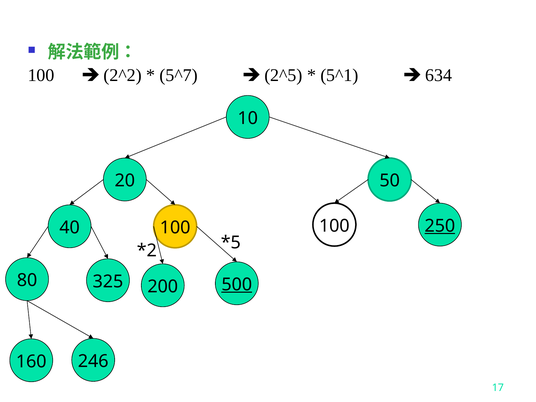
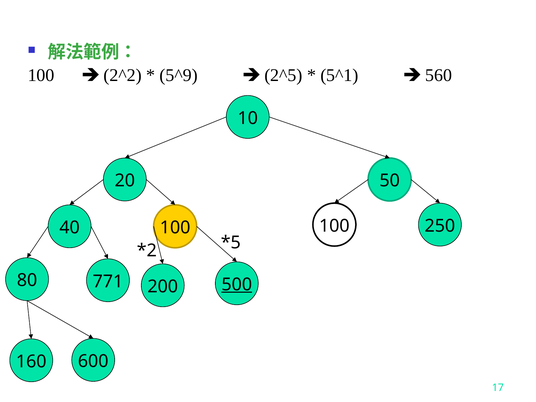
5^7: 5^7 -> 5^9
634: 634 -> 560
250 underline: present -> none
325: 325 -> 771
246: 246 -> 600
